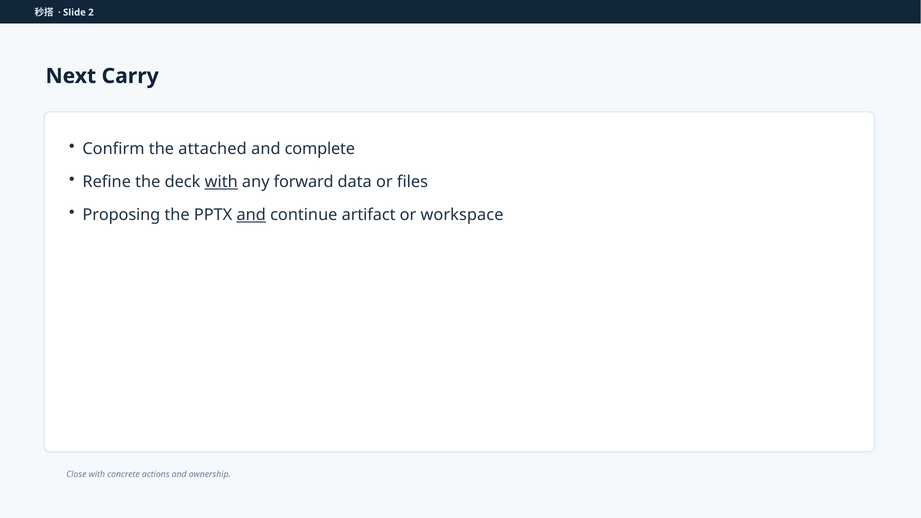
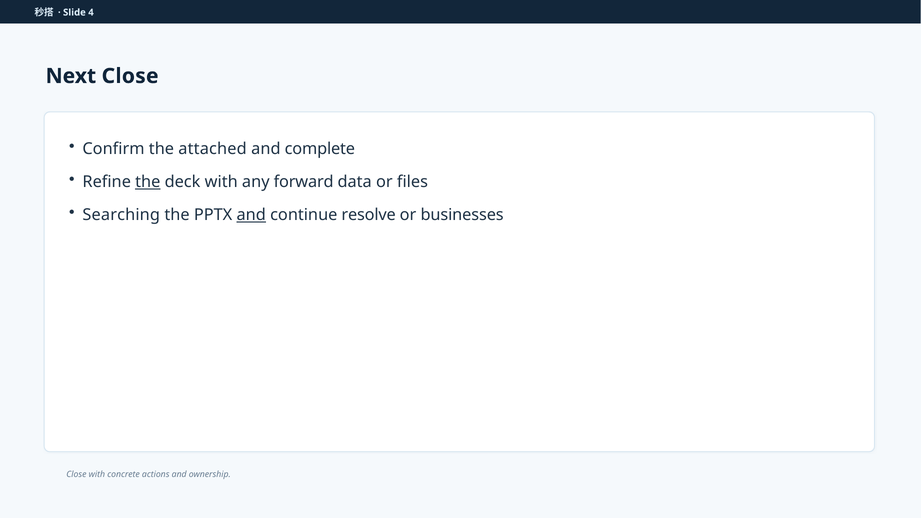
2: 2 -> 4
Next Carry: Carry -> Close
the at (148, 182) underline: none -> present
with at (221, 182) underline: present -> none
Proposing: Proposing -> Searching
artifact: artifact -> resolve
workspace: workspace -> businesses
